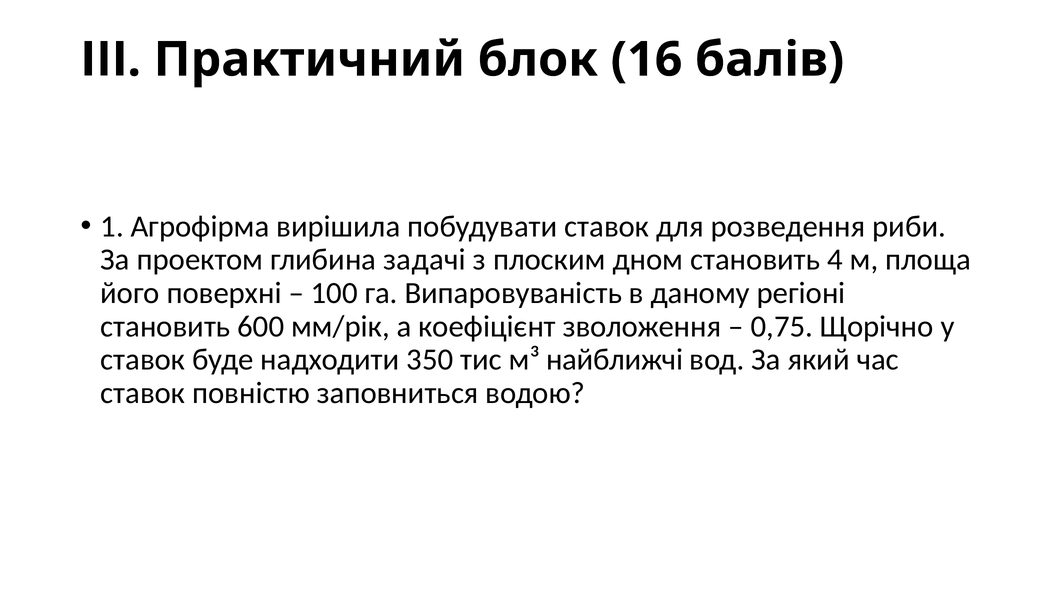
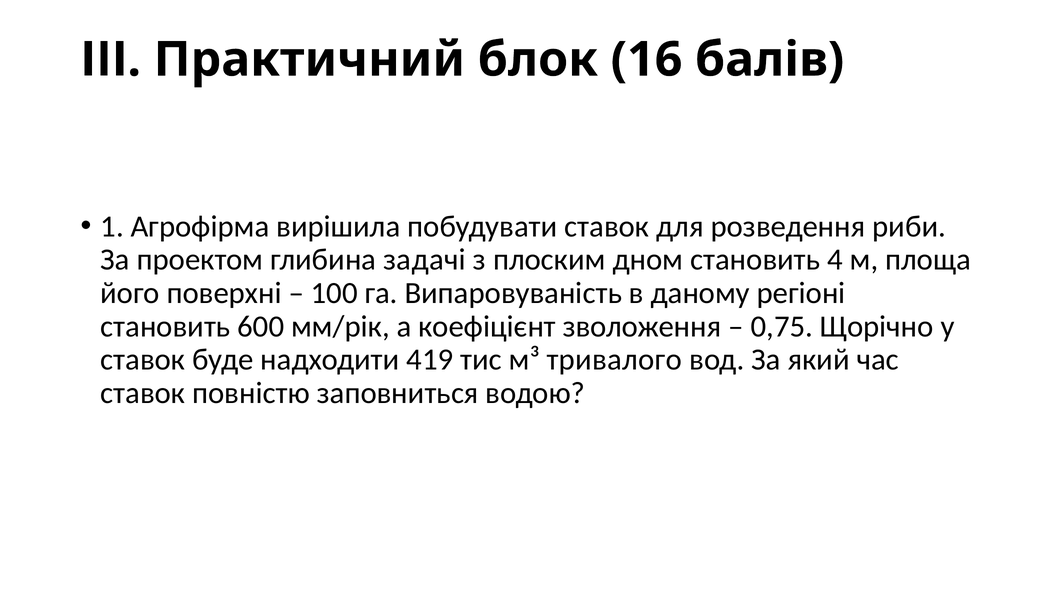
350: 350 -> 419
найближчі: найближчі -> тривалого
